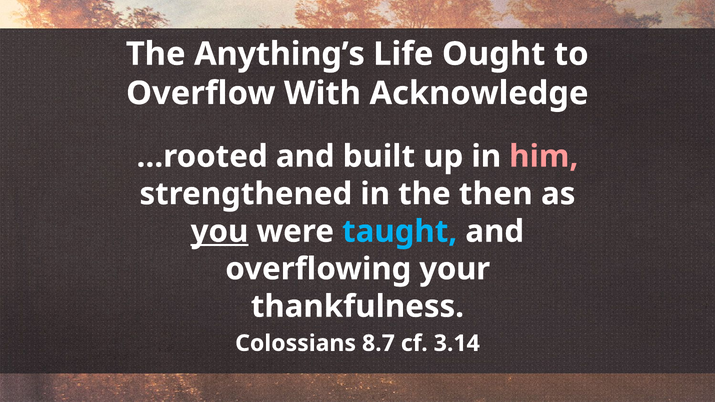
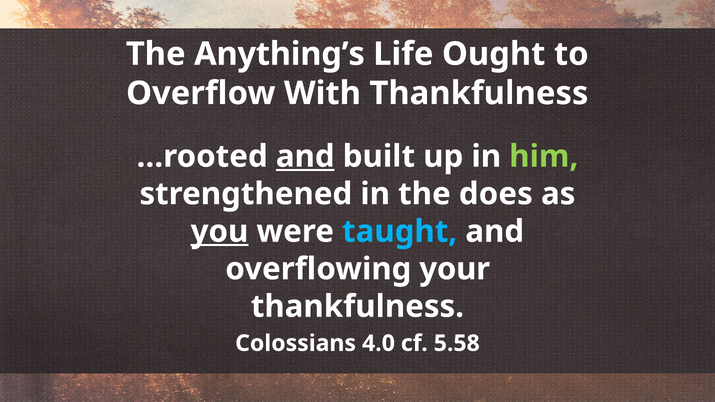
With Acknowledge: Acknowledge -> Thankfulness
and at (305, 156) underline: none -> present
him colour: pink -> light green
then: then -> does
8.7: 8.7 -> 4.0
3.14: 3.14 -> 5.58
